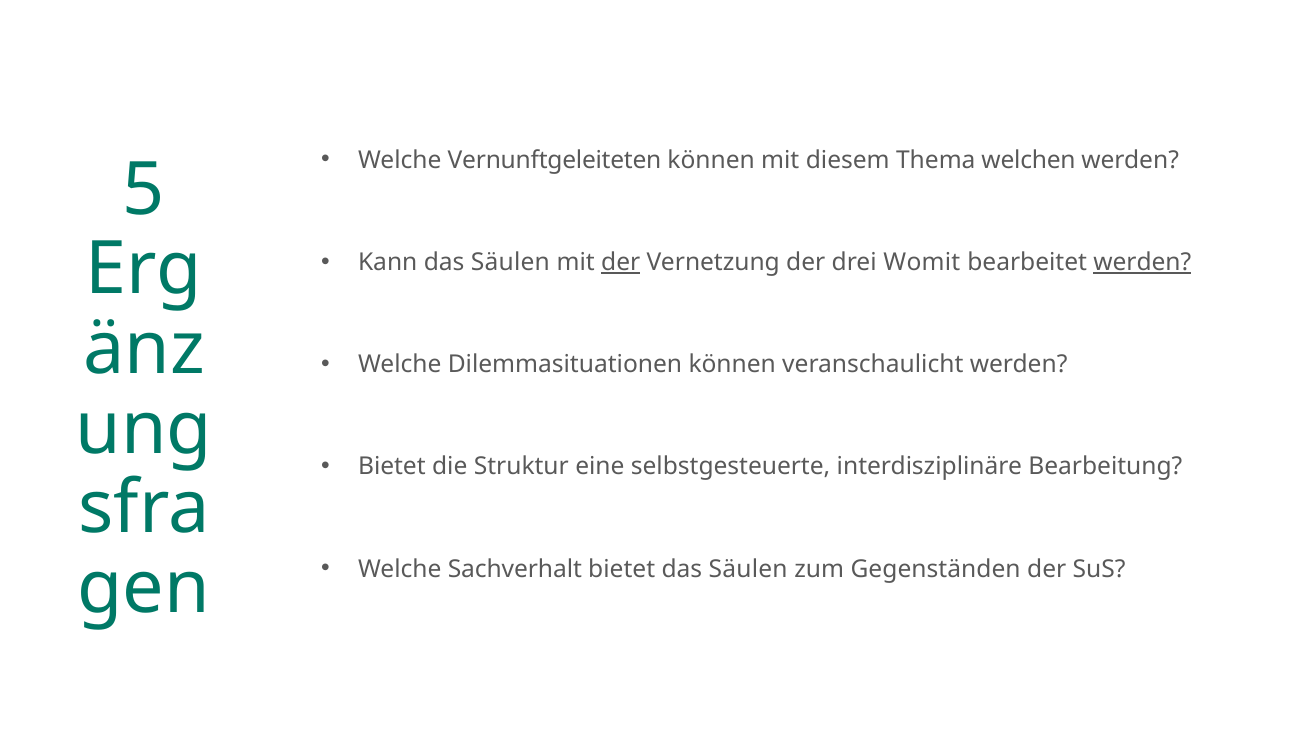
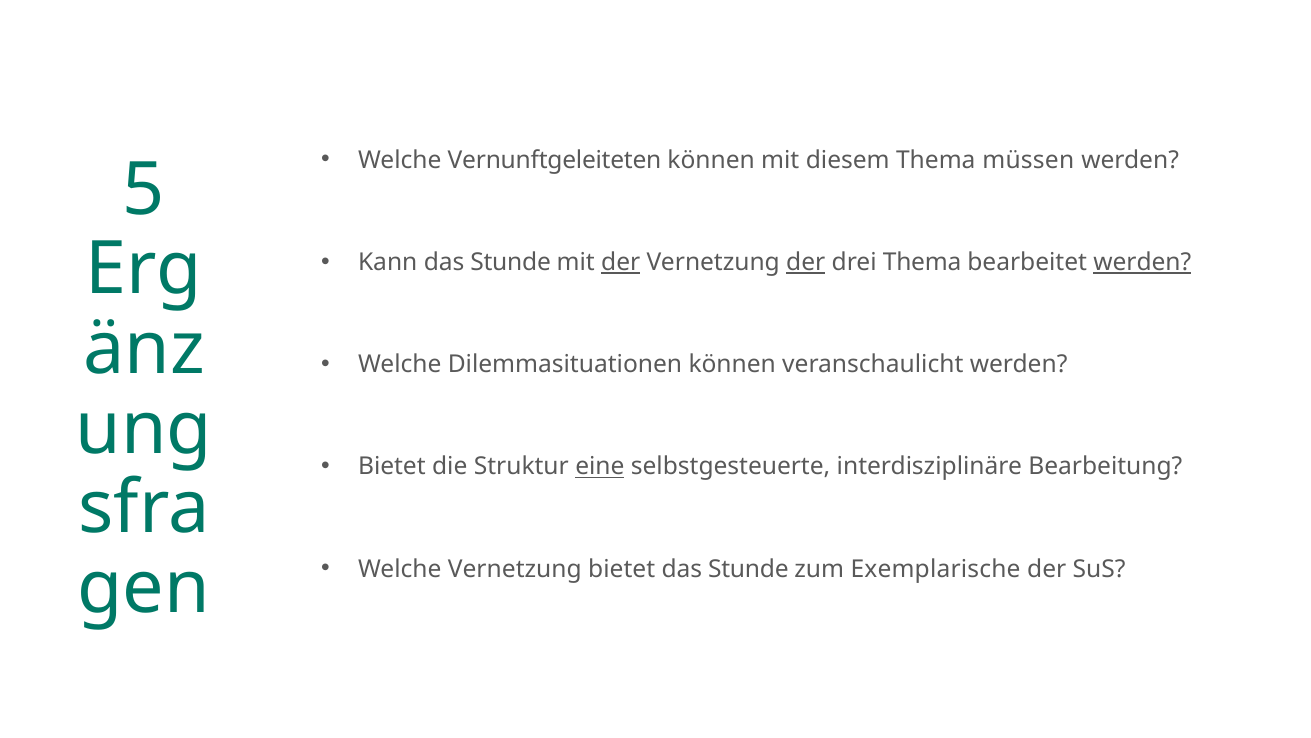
welchen: welchen -> müssen
Kann das Säulen: Säulen -> Stunde
der at (806, 262) underline: none -> present
drei Womit: Womit -> Thema
eine underline: none -> present
Welche Sachverhalt: Sachverhalt -> Vernetzung
bietet das Säulen: Säulen -> Stunde
Gegenständen: Gegenständen -> Exemplarische
